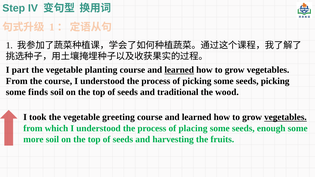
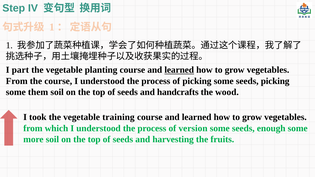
finds: finds -> them
traditional: traditional -> handcrafts
greeting: greeting -> training
vegetables at (285, 117) underline: present -> none
placing: placing -> version
